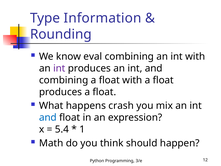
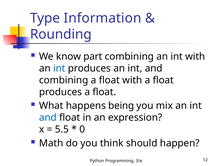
eval: eval -> part
int at (59, 68) colour: purple -> blue
crash: crash -> being
5.4: 5.4 -> 5.5
1: 1 -> 0
